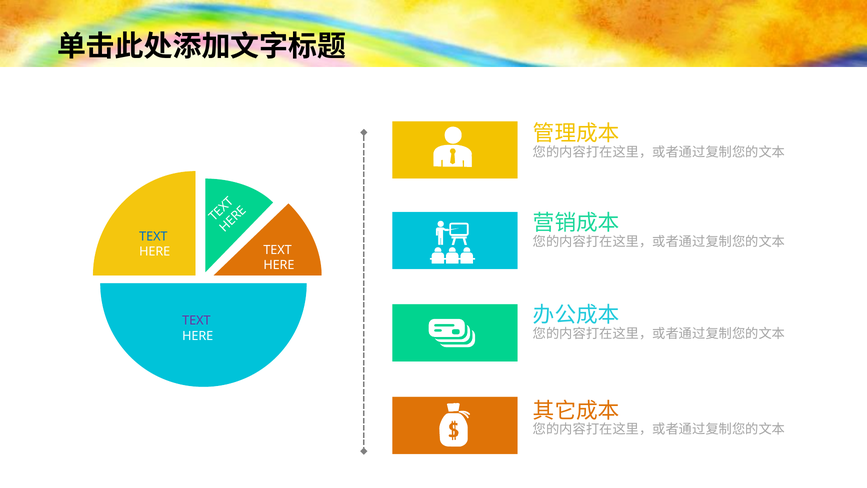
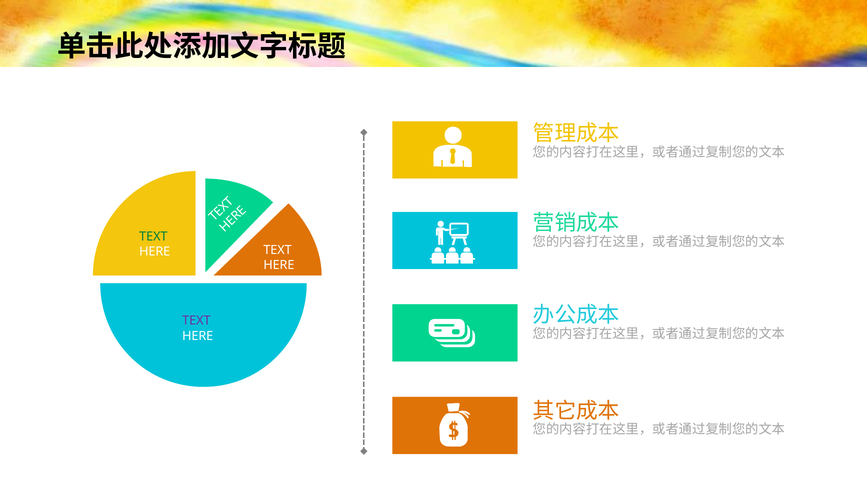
TEXT at (153, 236) colour: blue -> green
